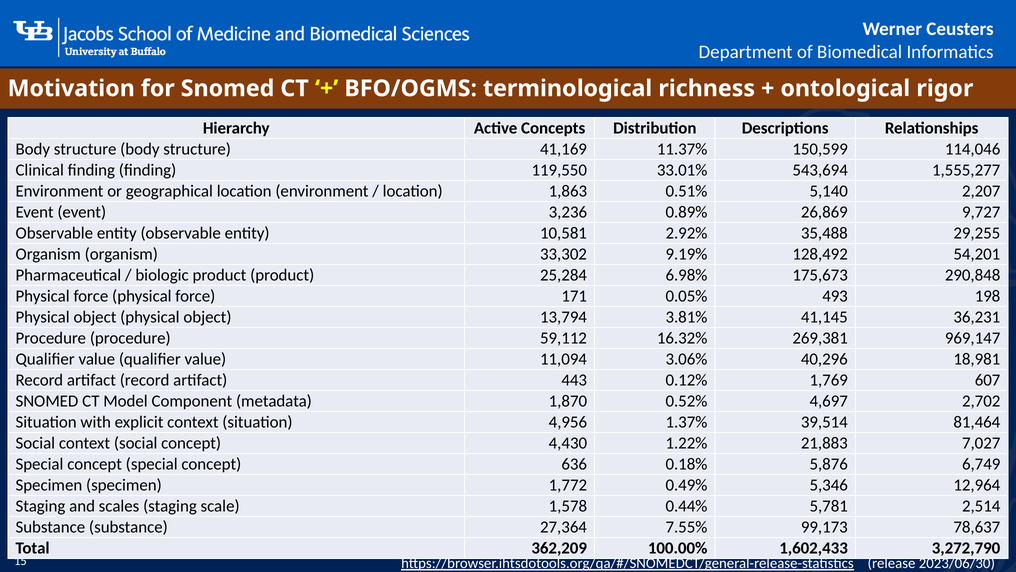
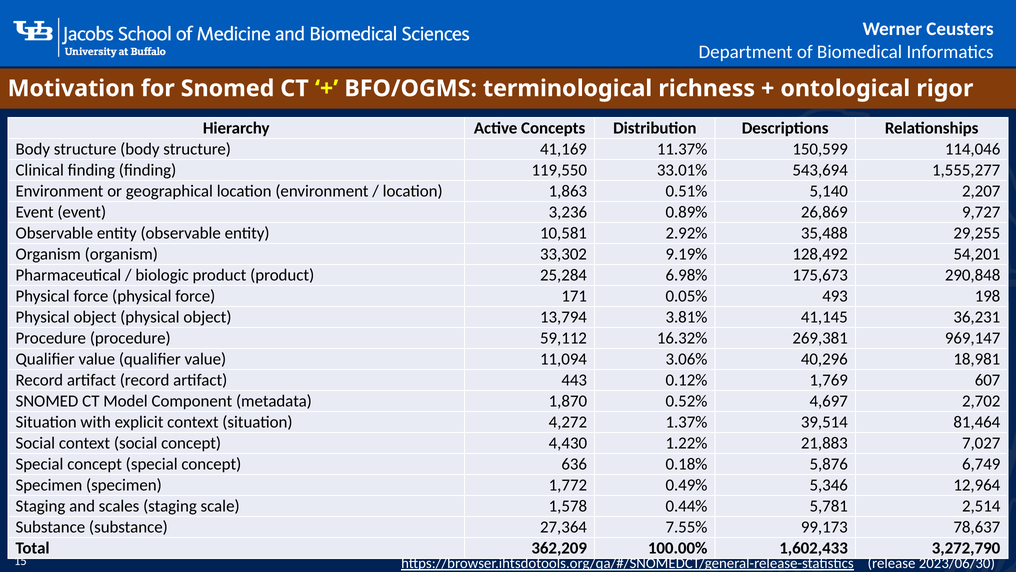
4,956: 4,956 -> 4,272
